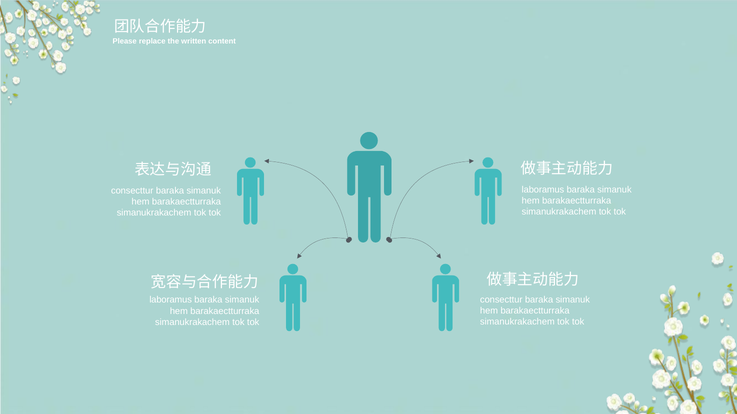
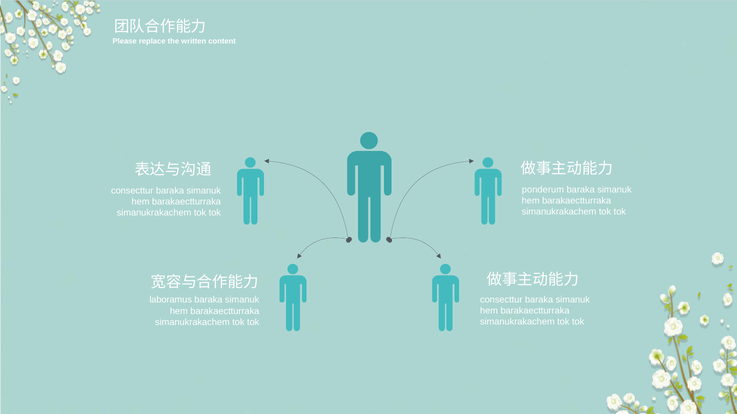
laboramus at (543, 190): laboramus -> ponderum
